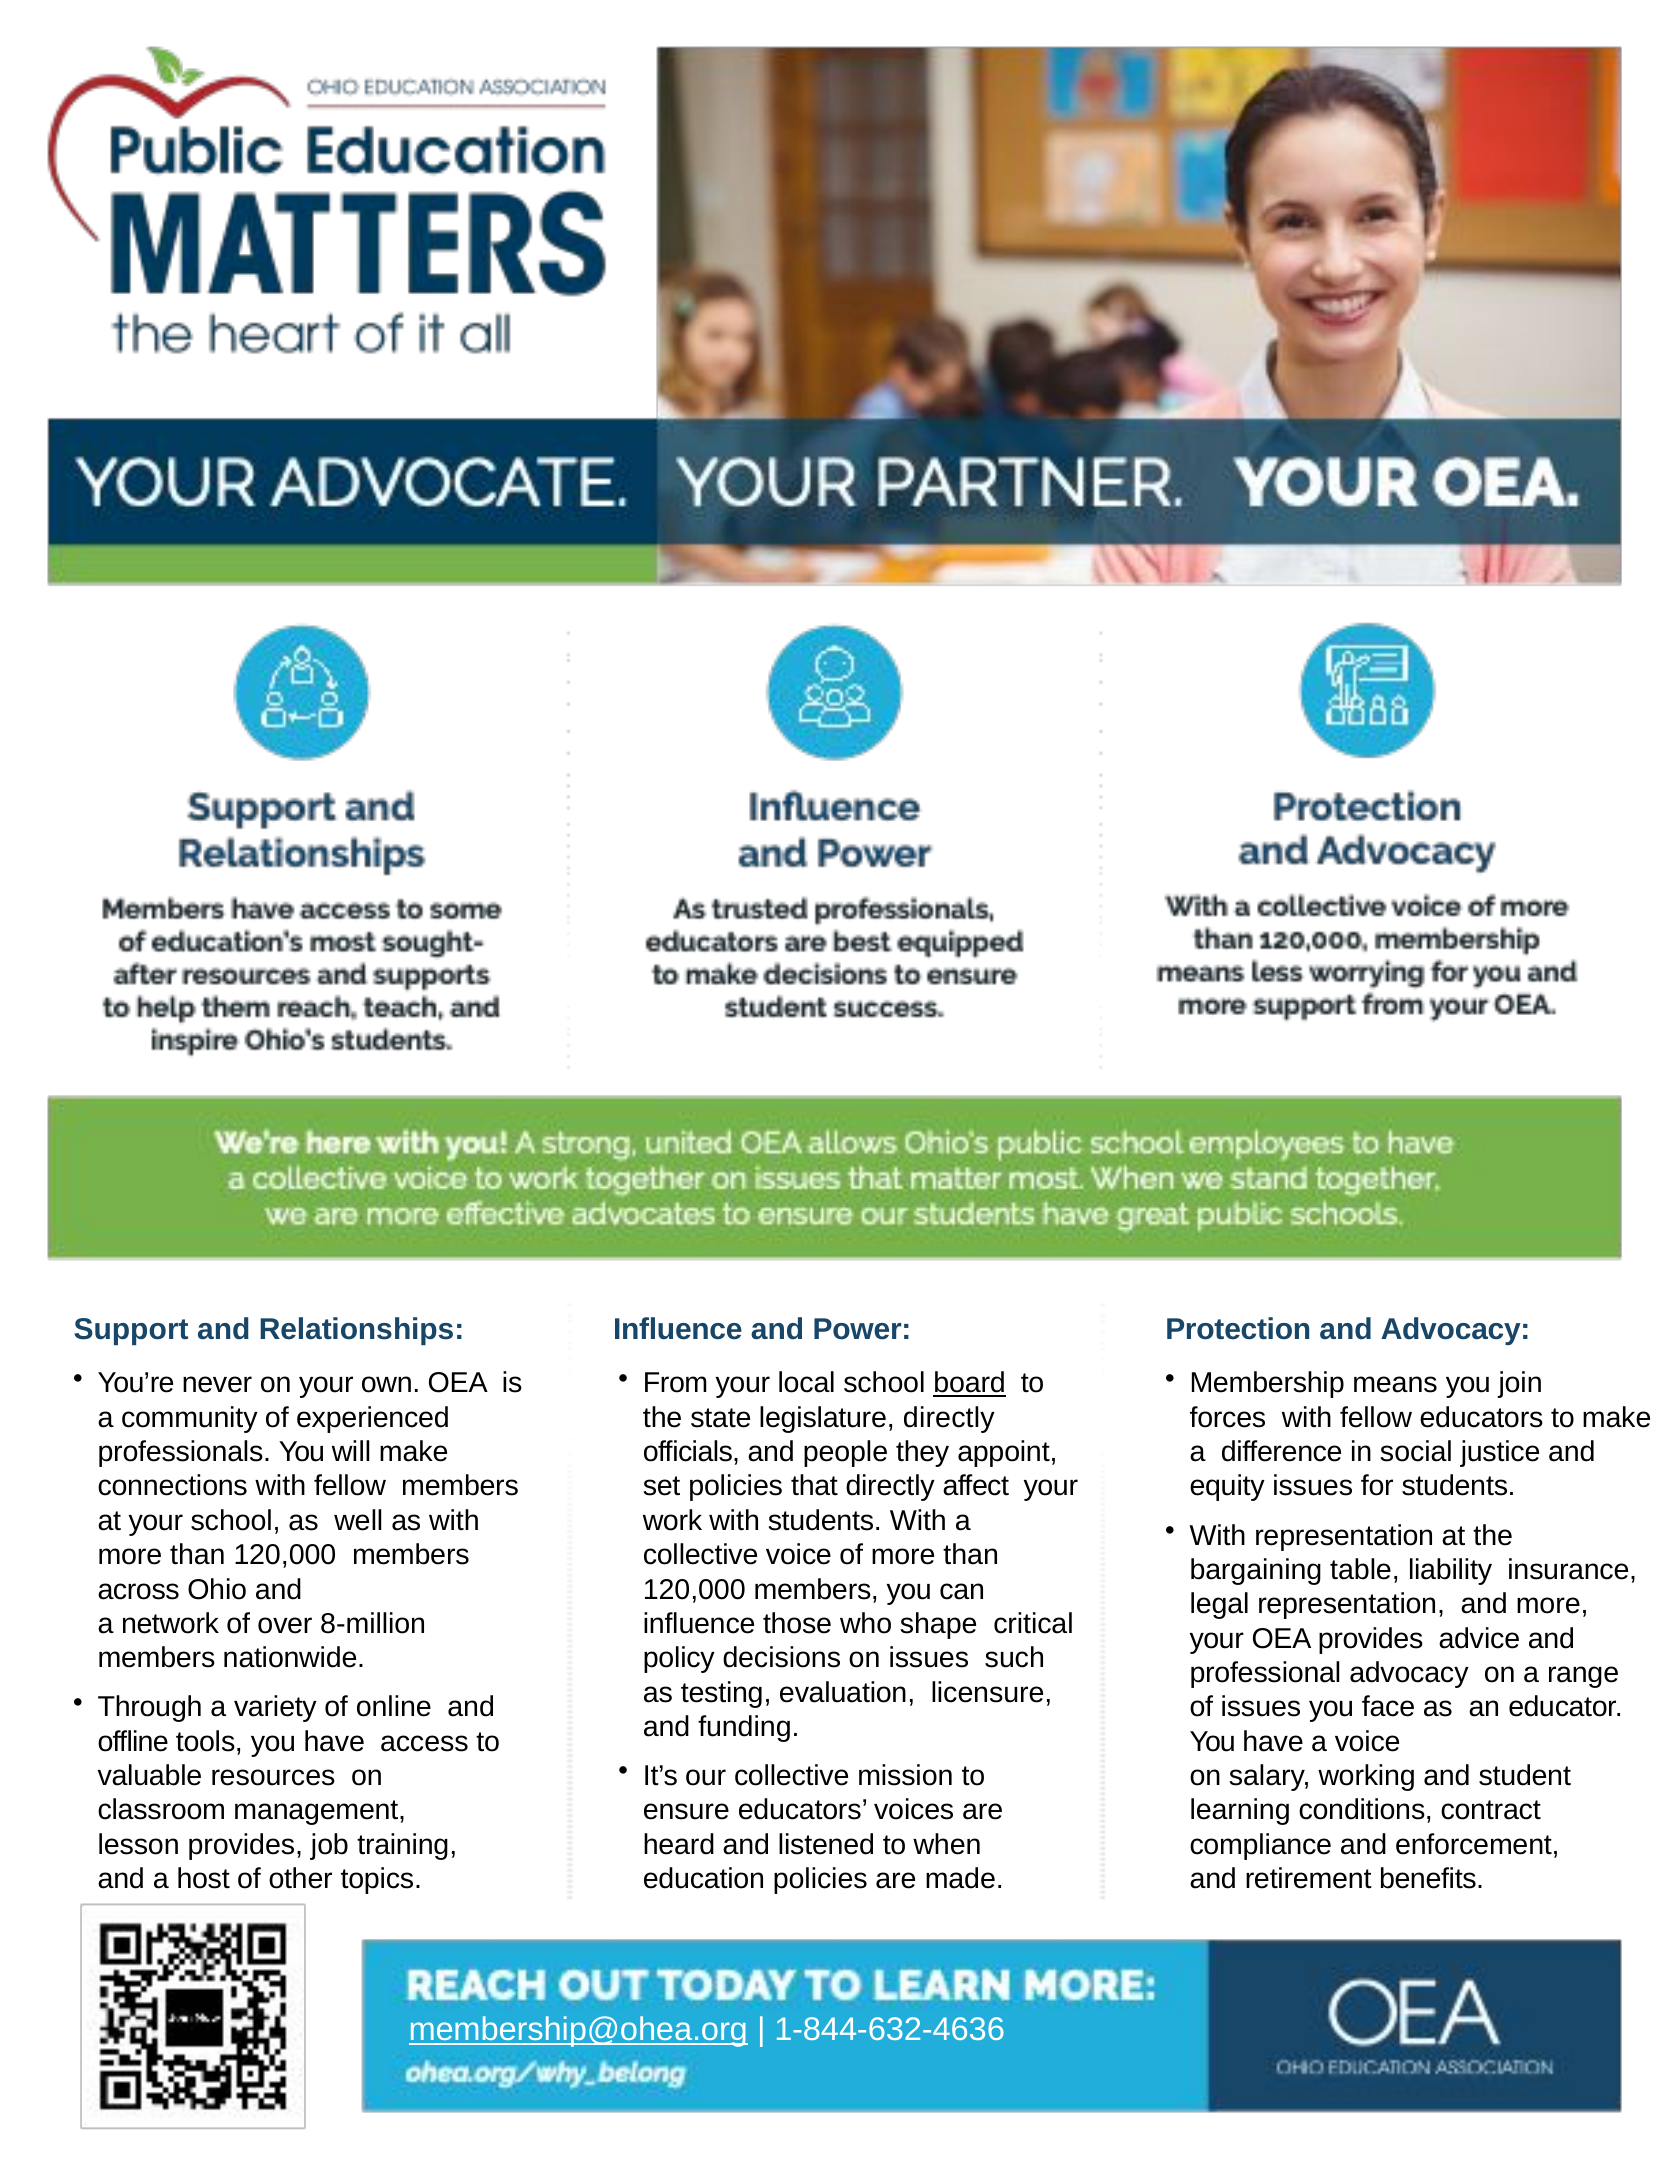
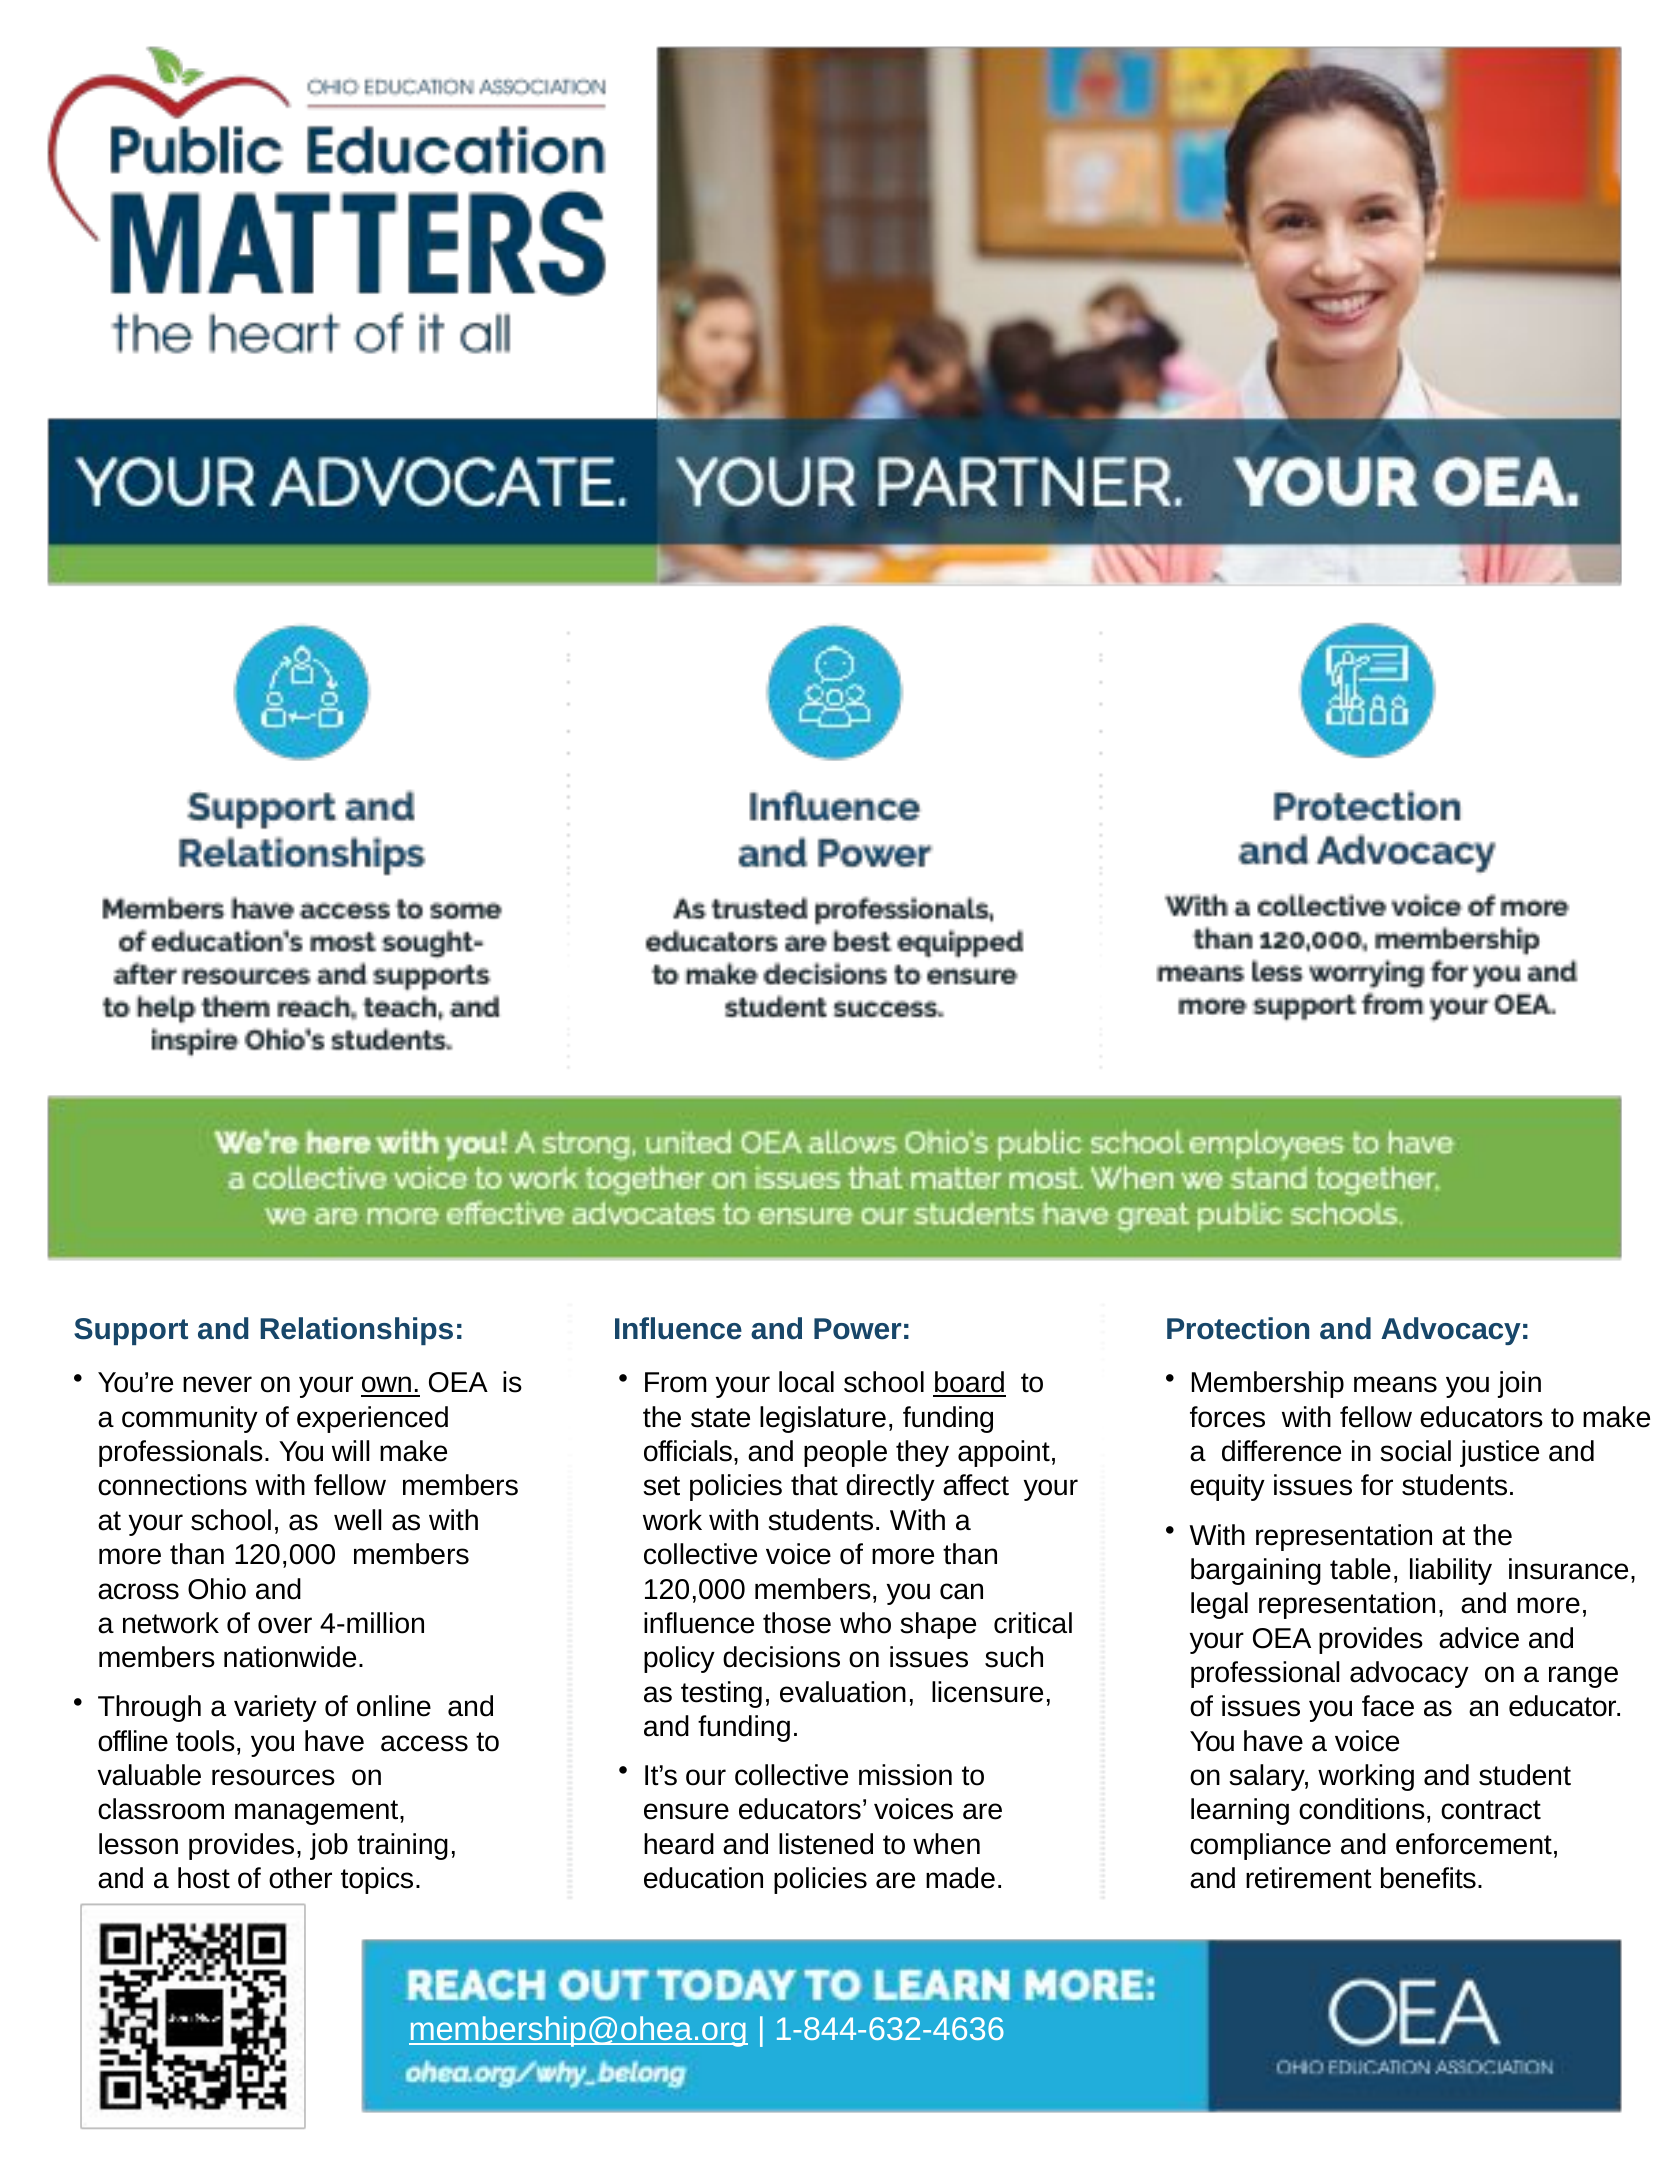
own underline: none -> present
legislature directly: directly -> funding
8-million: 8-million -> 4-million
